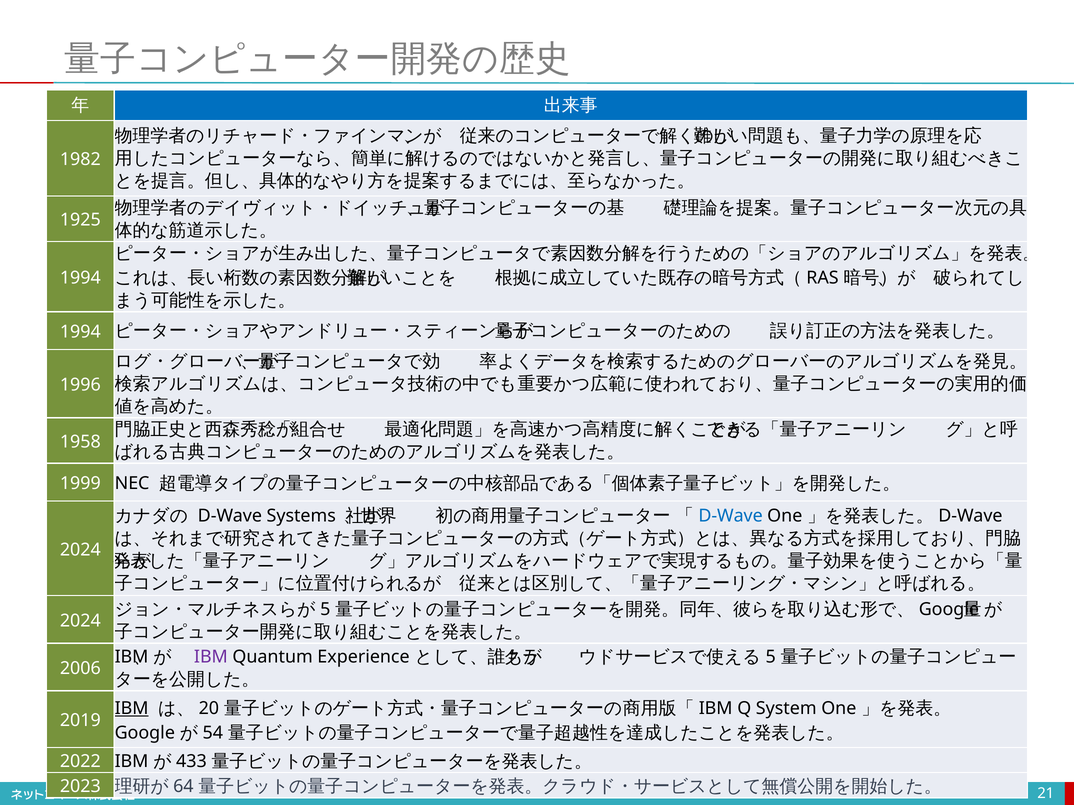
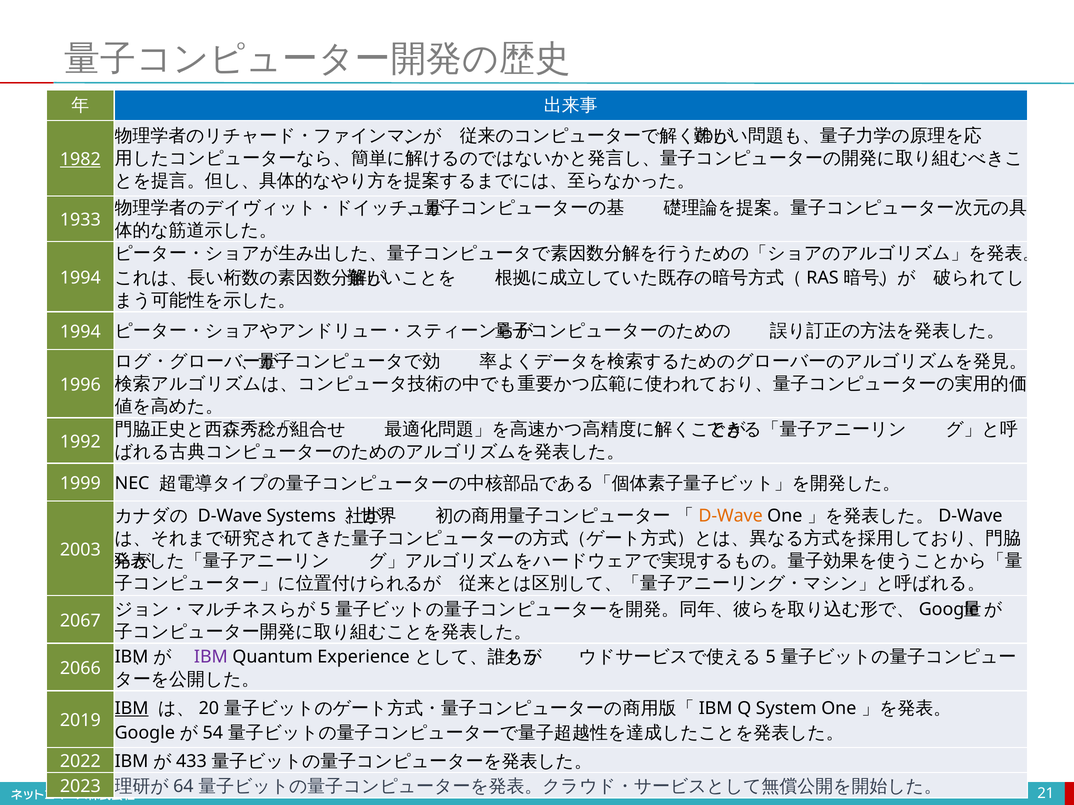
1982 underline: none -> present
1925: 1925 -> 1933
1958: 1958 -> 1992
D-Wave at (731, 516) colour: blue -> orange
2024 at (80, 550): 2024 -> 2003
2024 at (80, 621): 2024 -> 2067
2006: 2006 -> 2066
